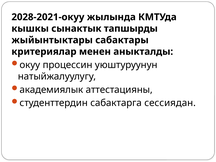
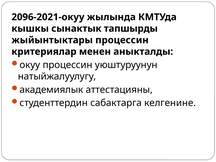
2028-2021-окуу: 2028-2021-окуу -> 2096-2021-окуу
жыйынтыктары сабактары: сабактары -> процессин
сессиядан: сессиядан -> келгенине
